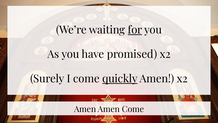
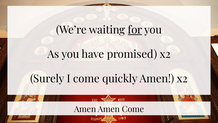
quickly underline: present -> none
